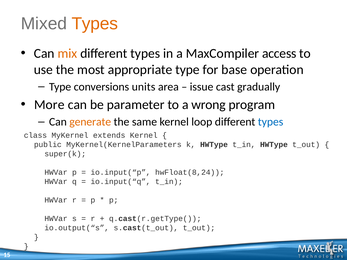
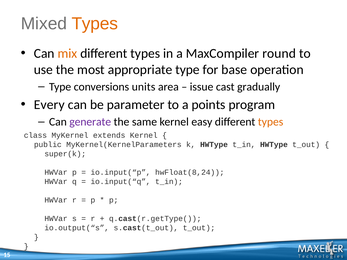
access: access -> round
More: More -> Every
wrong: wrong -> points
generate colour: orange -> purple
loop: loop -> easy
types at (271, 122) colour: blue -> orange
